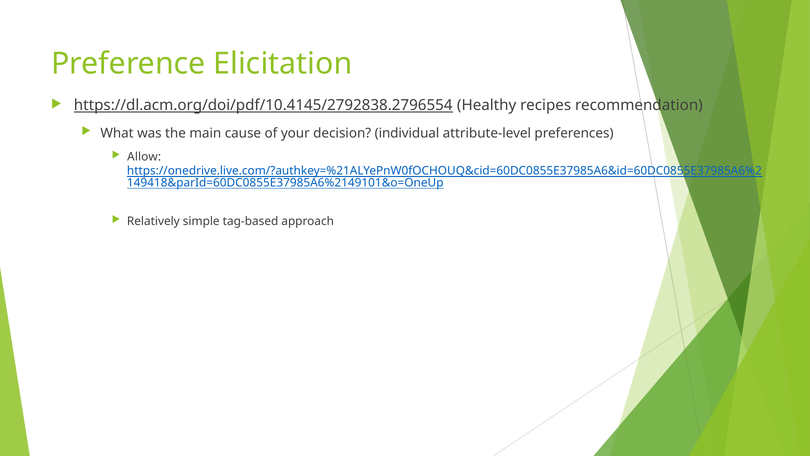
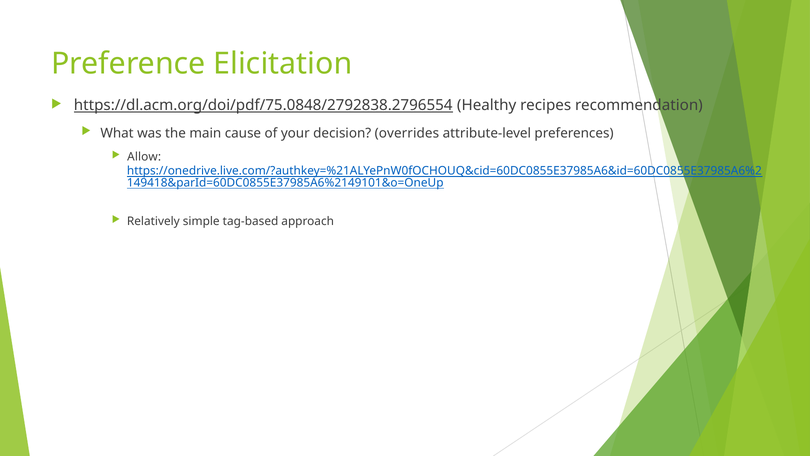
https://dl.acm.org/doi/pdf/10.4145/2792838.2796554: https://dl.acm.org/doi/pdf/10.4145/2792838.2796554 -> https://dl.acm.org/doi/pdf/75.0848/2792838.2796554
individual: individual -> overrides
